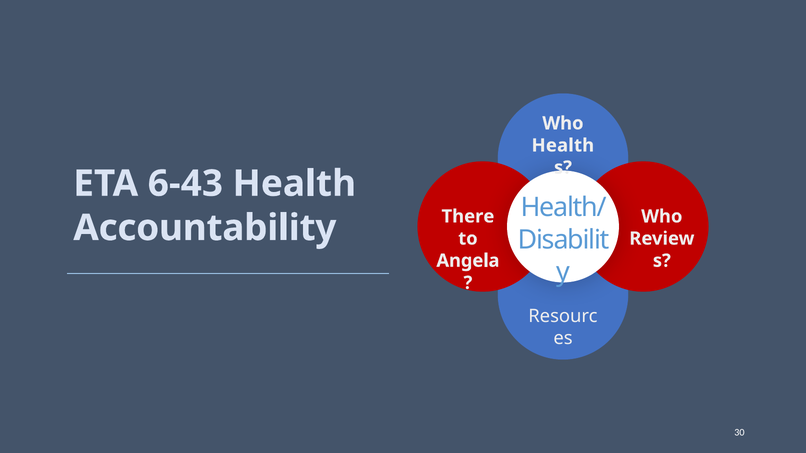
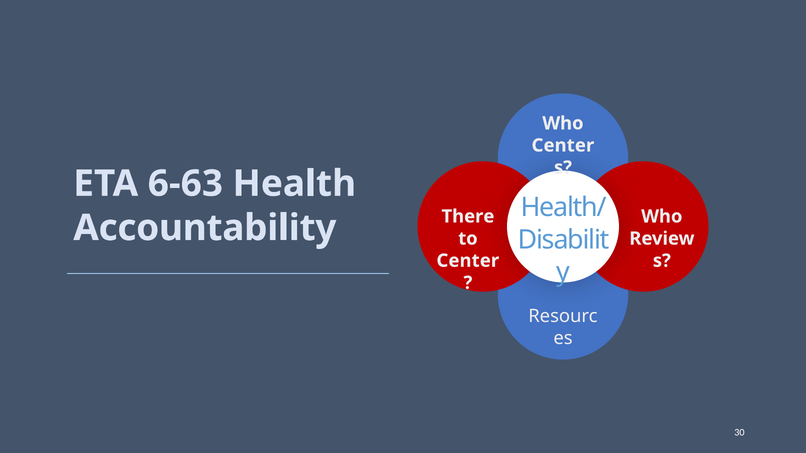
Health at (563, 146): Health -> Center
6-43: 6-43 -> 6-63
Angela at (468, 261): Angela -> Center
